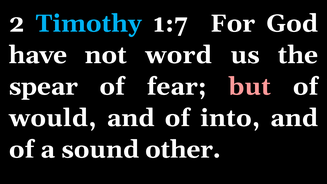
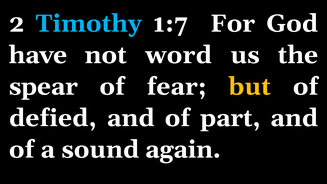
but colour: pink -> yellow
would: would -> defied
into: into -> part
other: other -> again
